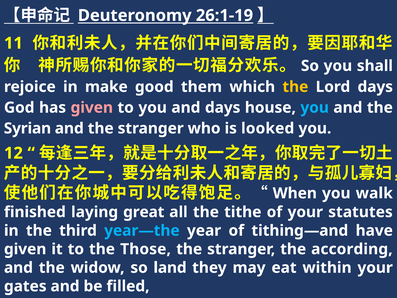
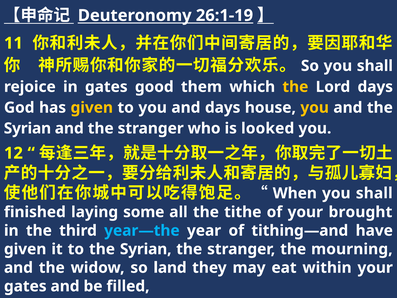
in make: make -> gates
given at (92, 108) colour: pink -> yellow
you at (315, 108) colour: light blue -> yellow
walk at (374, 193): walk -> shall
great: great -> some
statutes: statutes -> brought
to the Those: Those -> Syrian
according: according -> mourning
